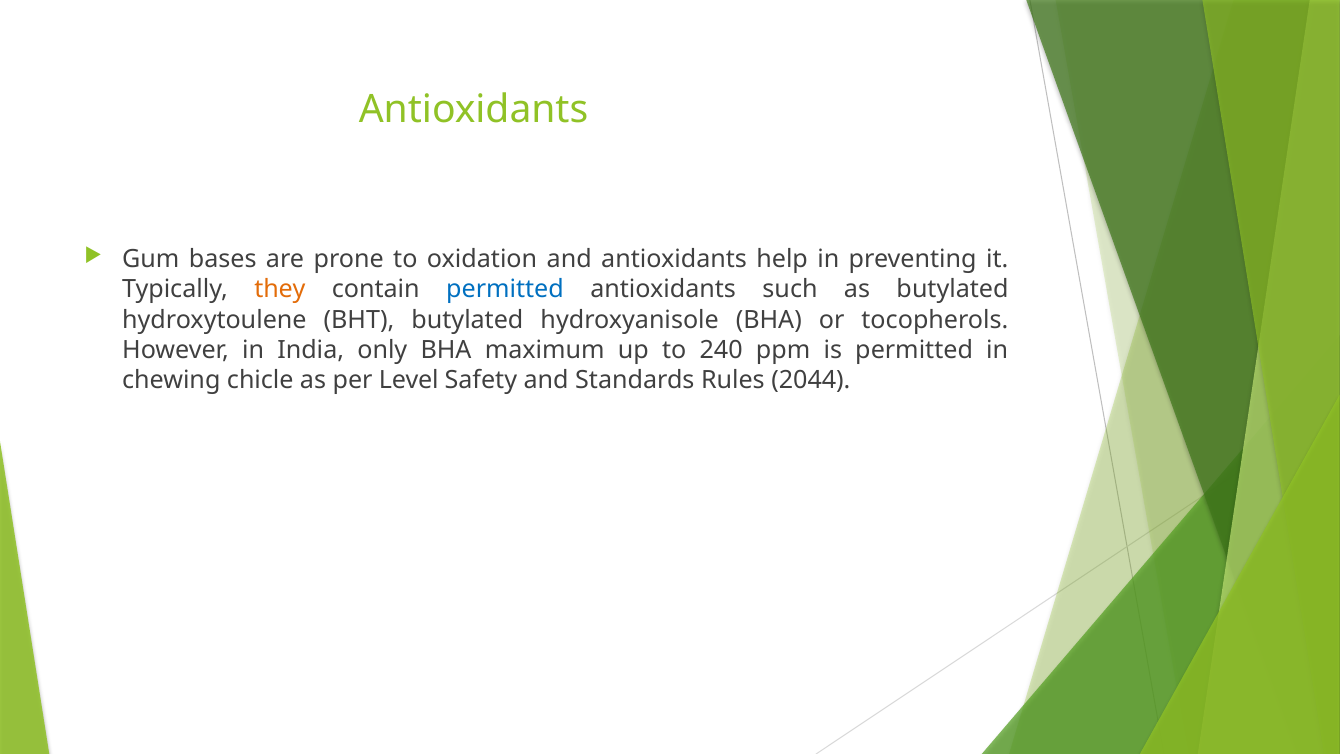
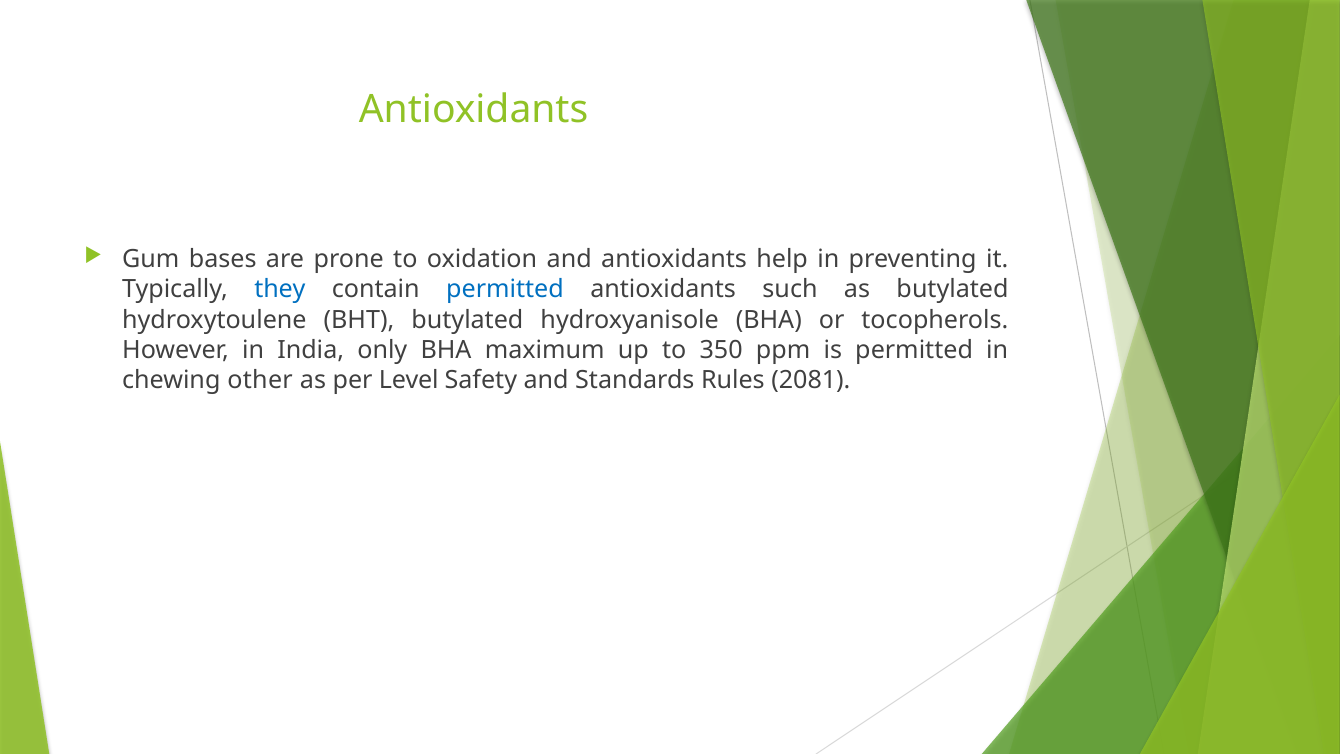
they colour: orange -> blue
240: 240 -> 350
chicle: chicle -> other
2044: 2044 -> 2081
